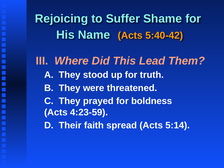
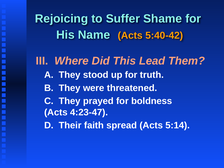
4:23-59: 4:23-59 -> 4:23-47
